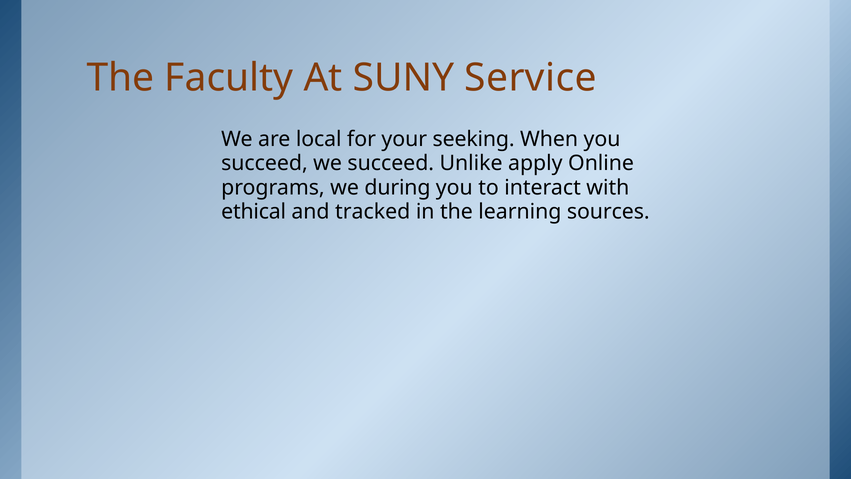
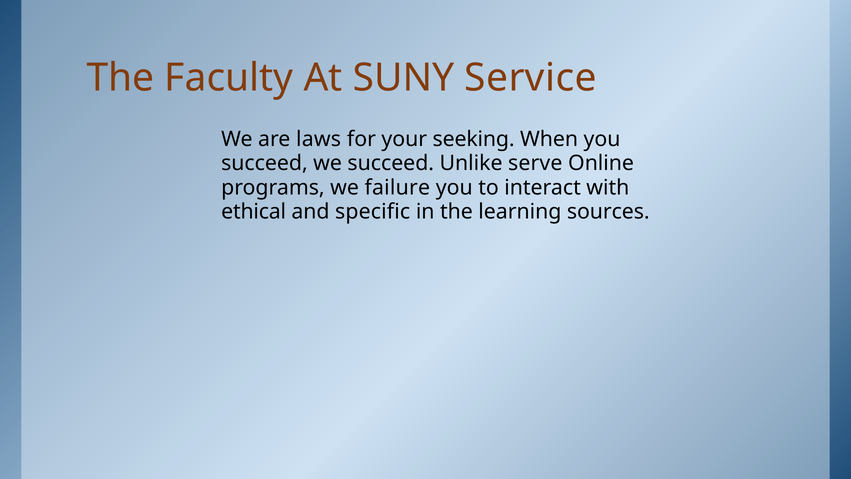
local: local -> laws
apply: apply -> serve
during: during -> failure
tracked: tracked -> specific
